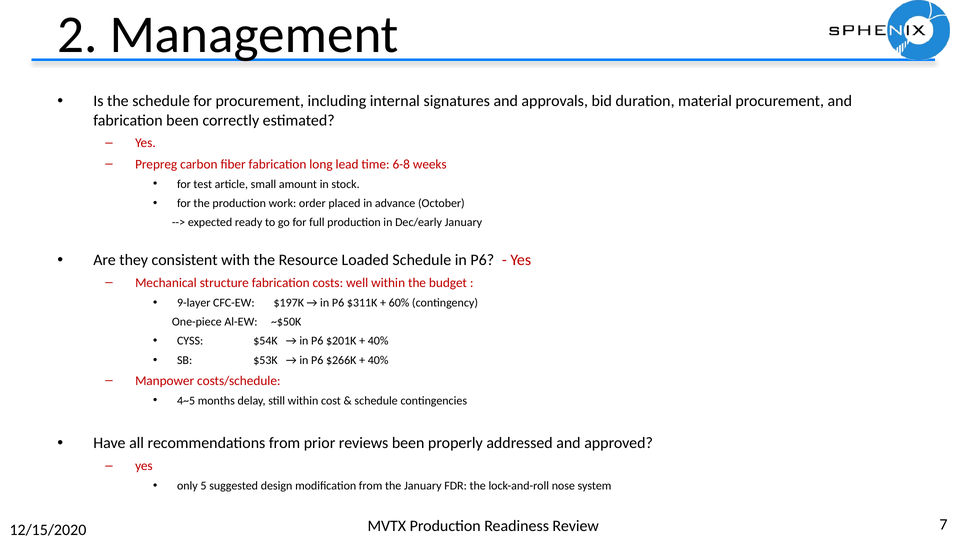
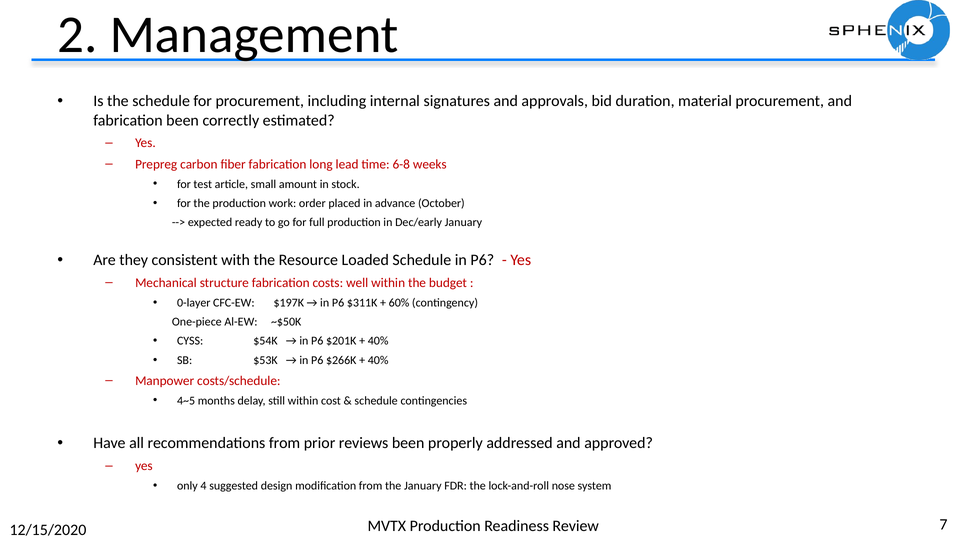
9-layer: 9-layer -> 0-layer
5: 5 -> 4
